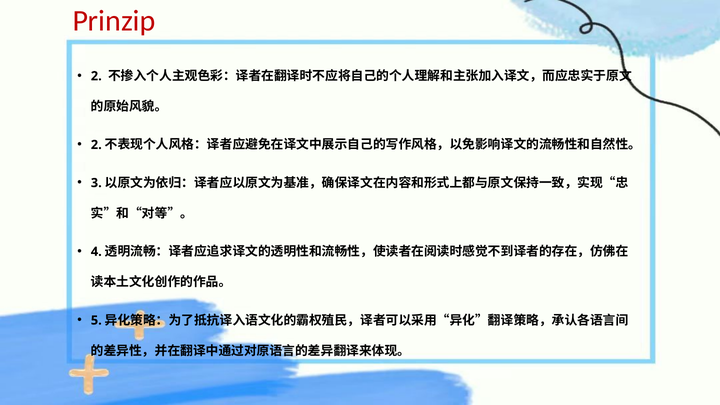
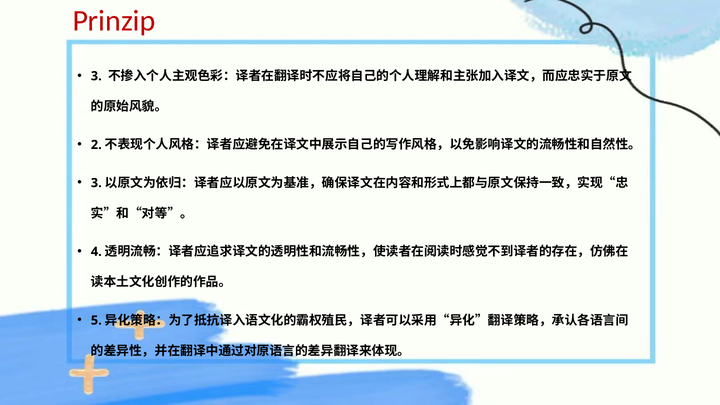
2 at (96, 76): 2 -> 3
